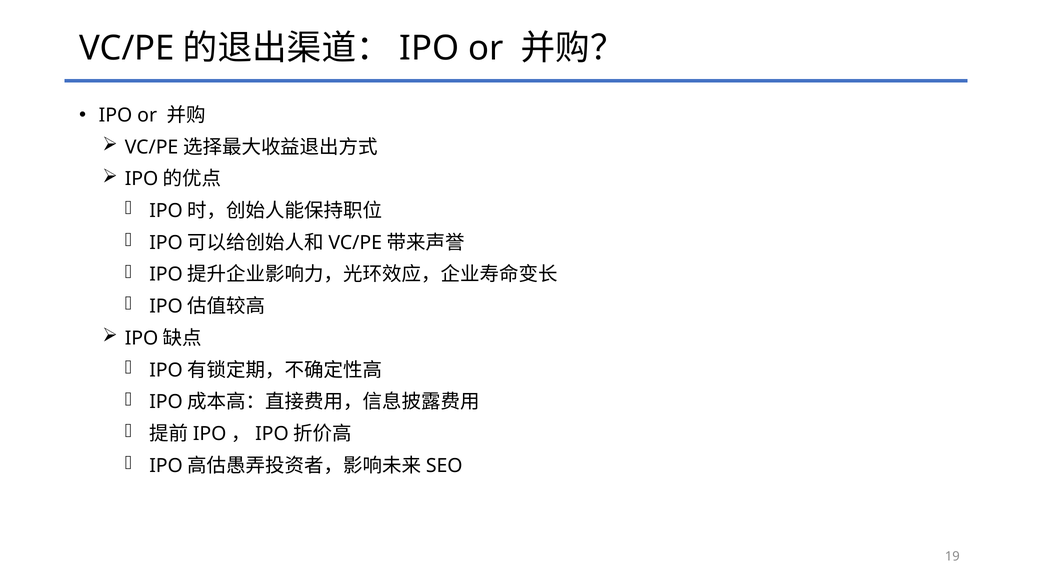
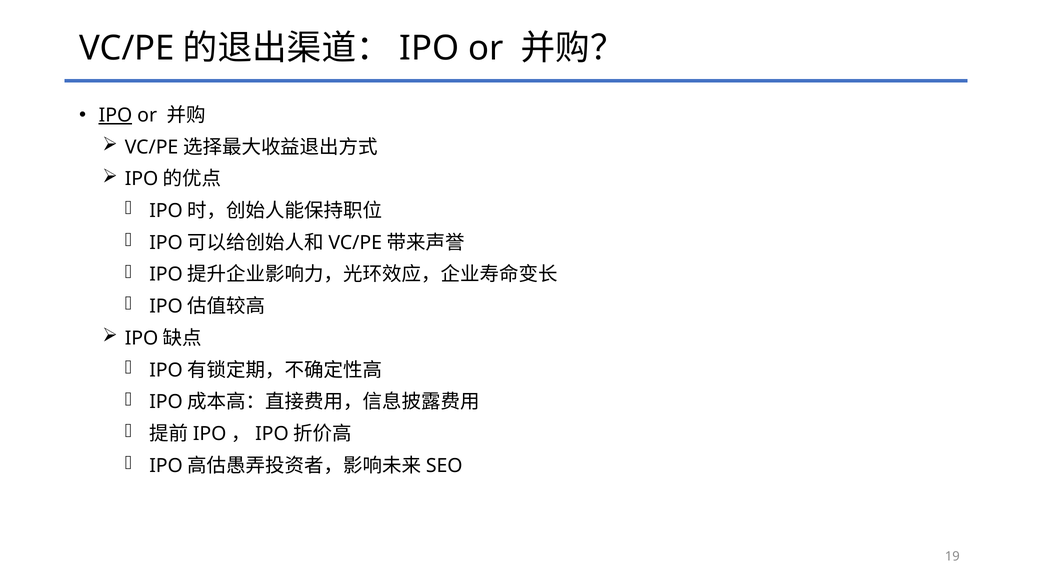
IPO at (115, 115) underline: none -> present
